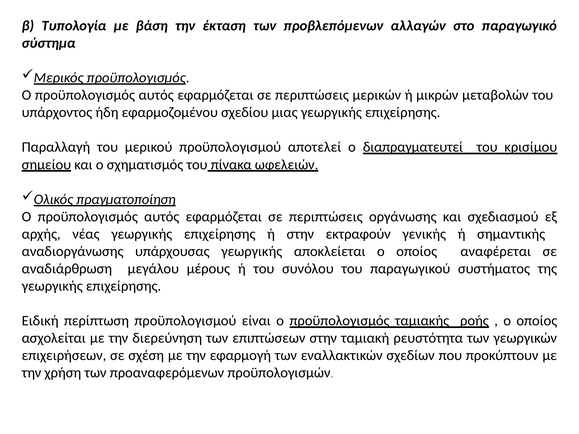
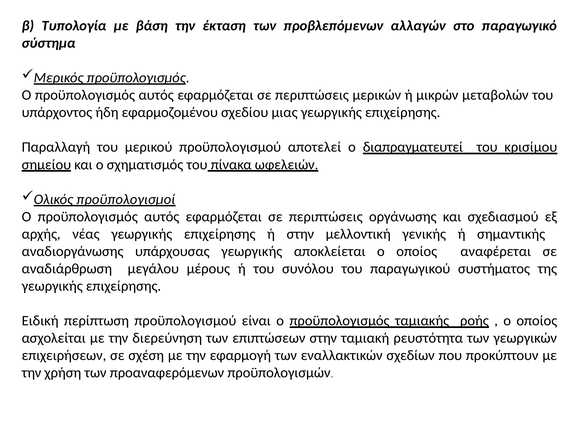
πραγματοποίηση: πραγματοποίηση -> προϋπολογισμοί
εκτραφούν: εκτραφούν -> μελλοντική
